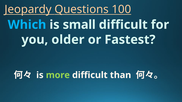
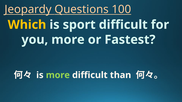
Which colour: light blue -> yellow
small: small -> sport
you older: older -> more
